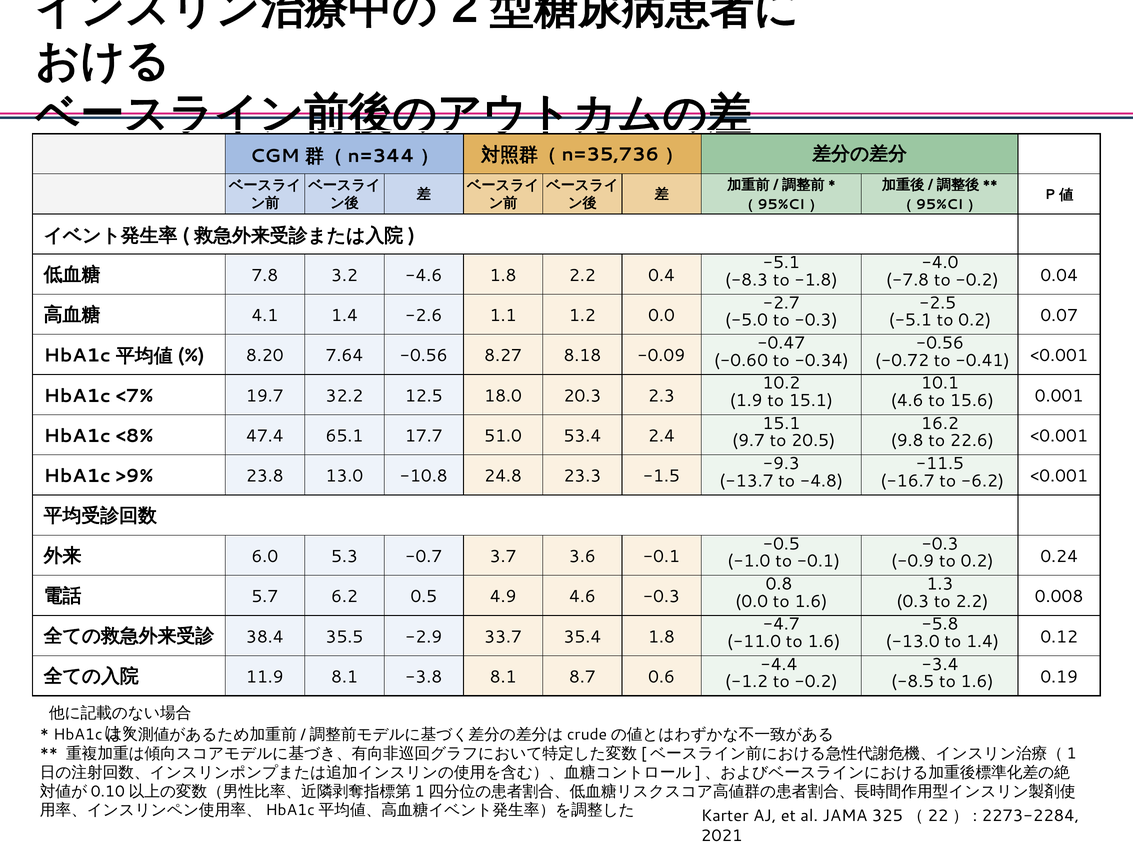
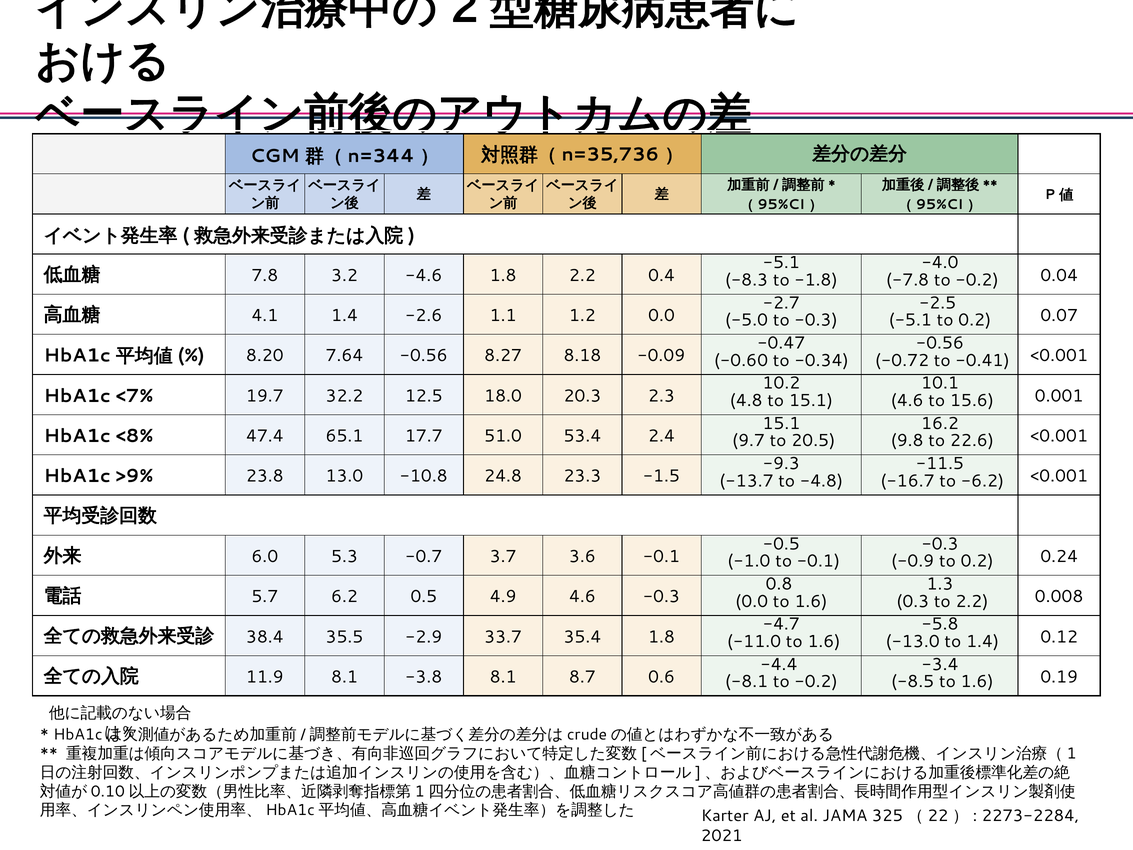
1.9: 1.9 -> 4.8
-1.2: -1.2 -> -8.1
